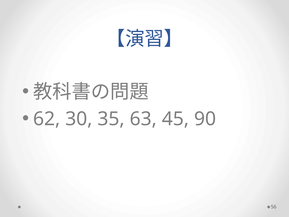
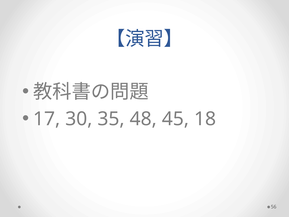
62: 62 -> 17
63: 63 -> 48
90: 90 -> 18
